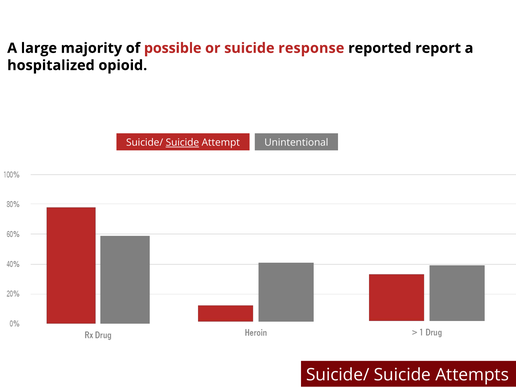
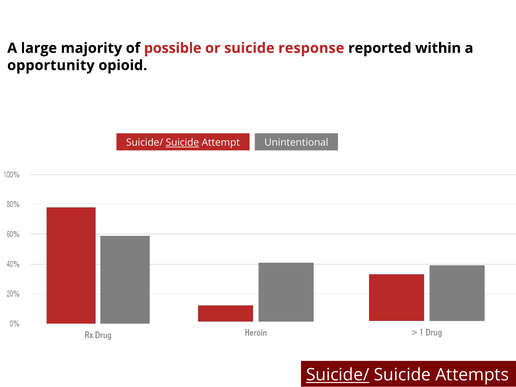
report: report -> within
hospitalized: hospitalized -> opportunity
Suicide/ at (338, 375) underline: none -> present
